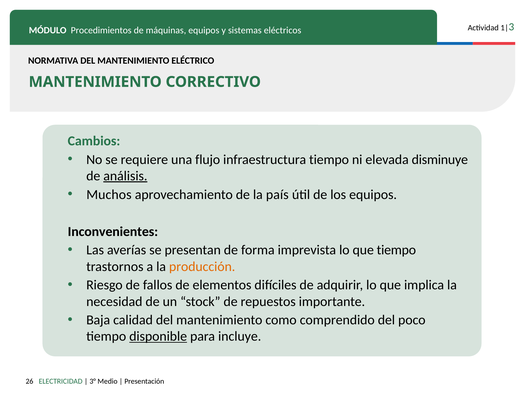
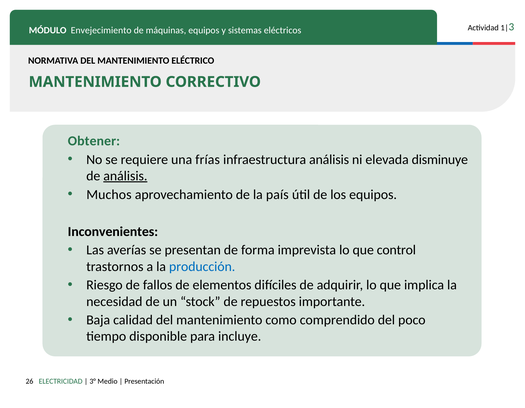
Procedimientos: Procedimientos -> Envejecimiento
Cambios: Cambios -> Obtener
flujo: flujo -> frías
infraestructura tiempo: tiempo -> análisis
que tiempo: tiempo -> control
producción colour: orange -> blue
disponible underline: present -> none
